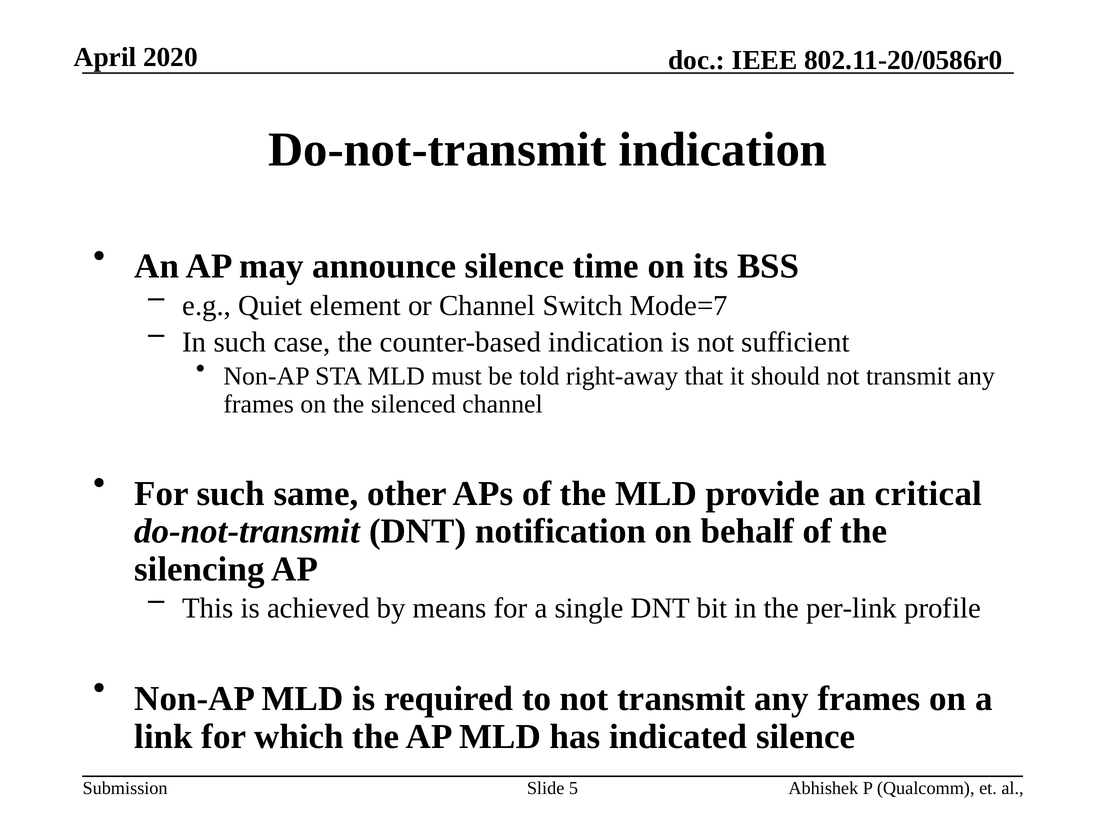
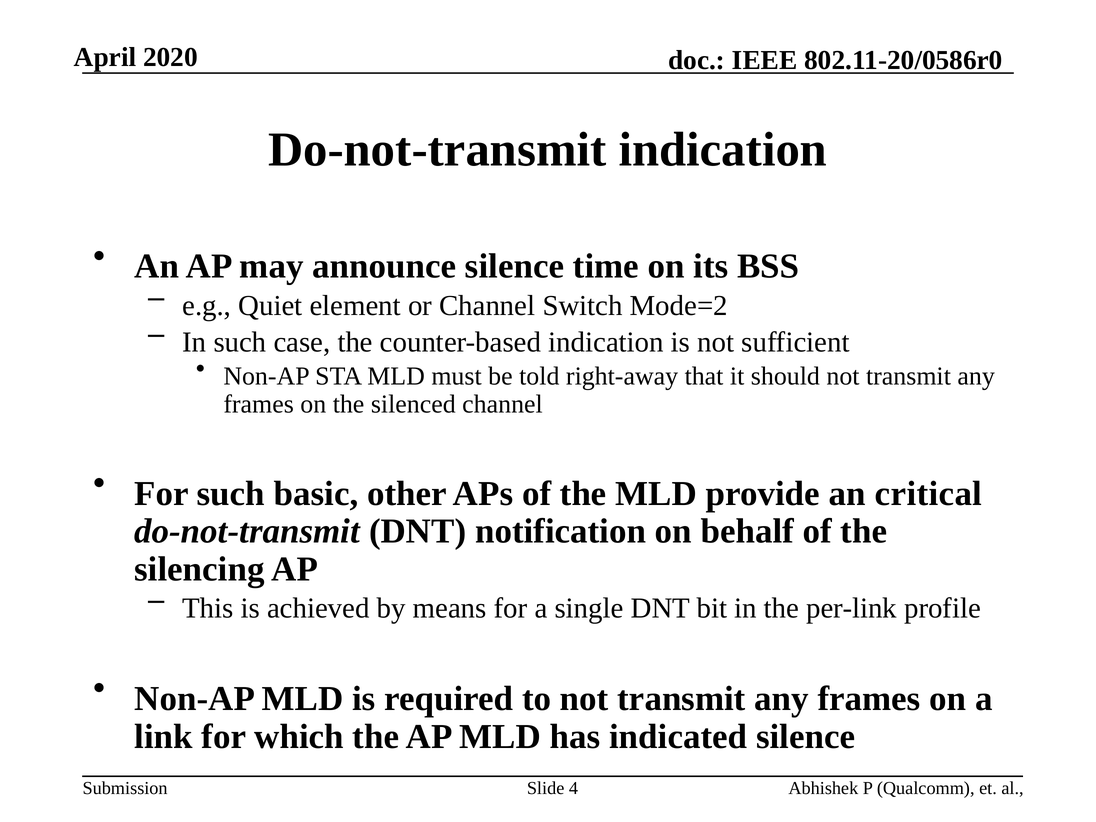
Mode=7: Mode=7 -> Mode=2
same: same -> basic
5: 5 -> 4
